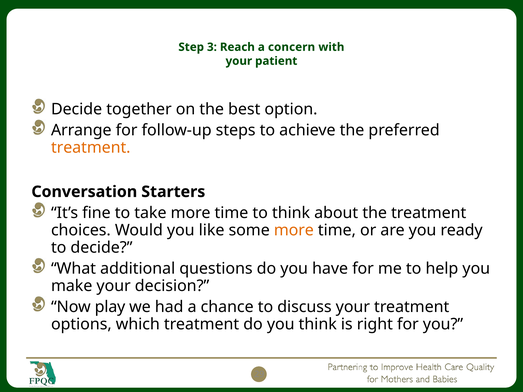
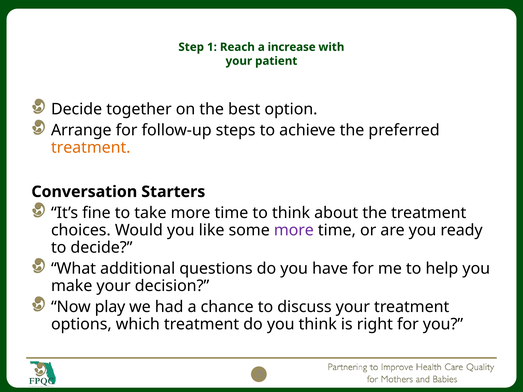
3: 3 -> 1
concern: concern -> increase
more at (294, 230) colour: orange -> purple
